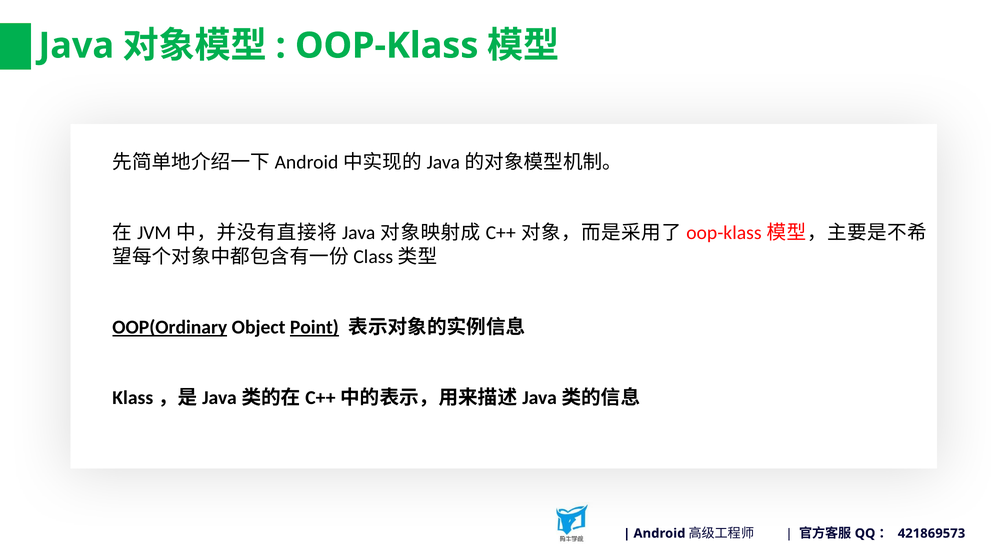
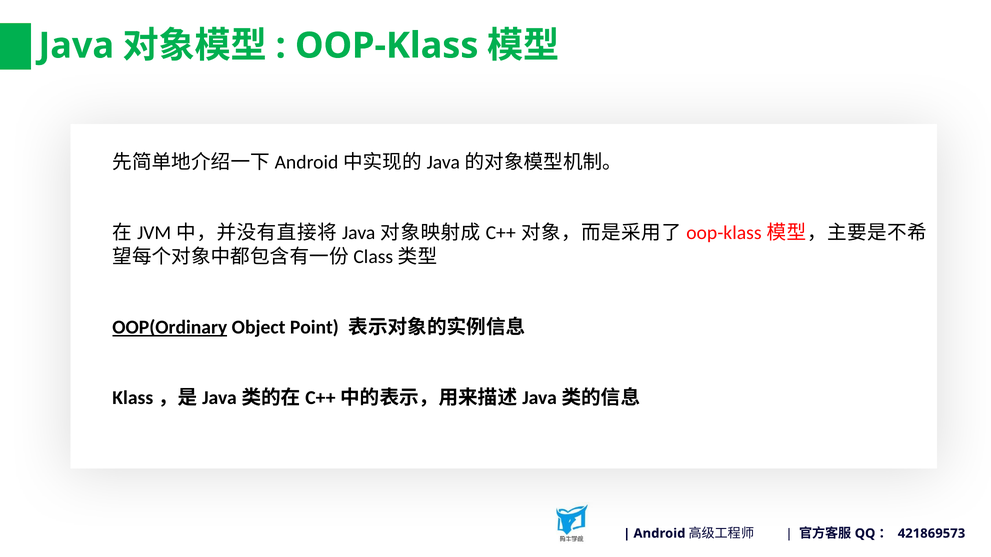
Point underline: present -> none
